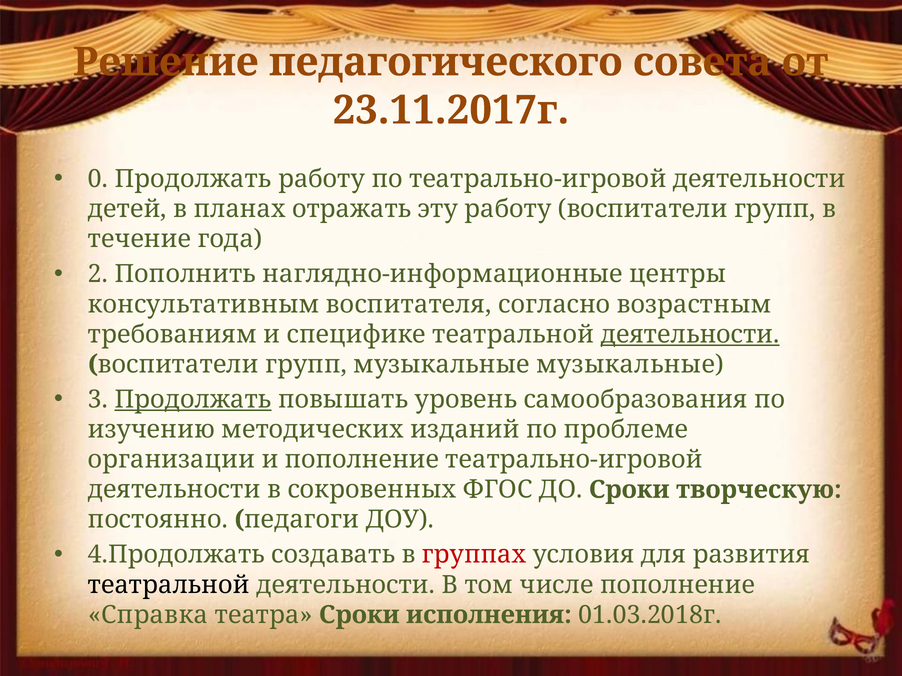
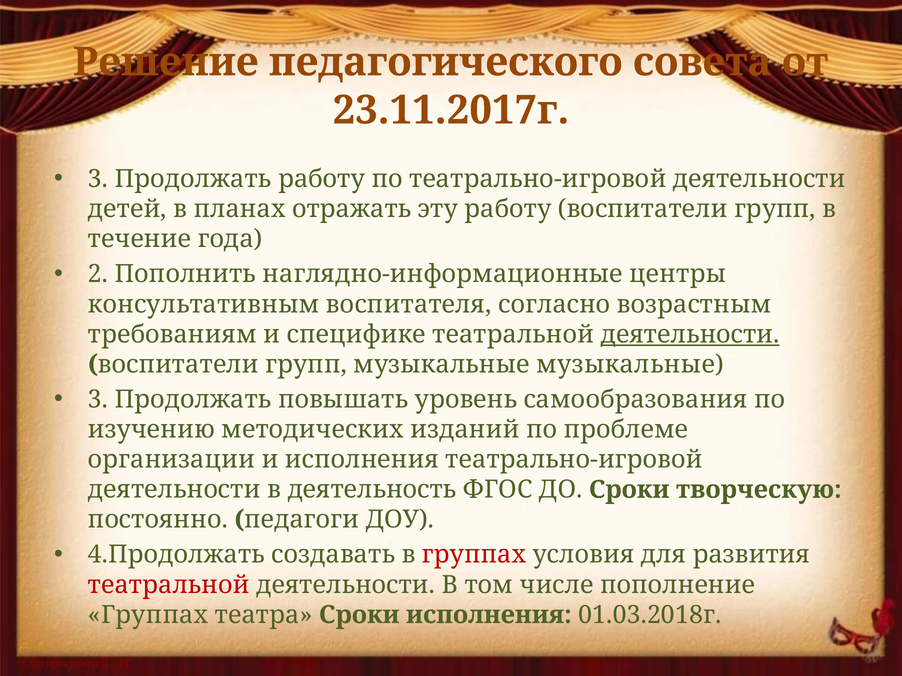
0 at (98, 179): 0 -> 3
Продолжать at (193, 400) underline: present -> none
и пополнение: пополнение -> исполнения
сокровенных: сокровенных -> деятельность
театральной at (169, 585) colour: black -> red
Справка at (148, 615): Справка -> Группах
